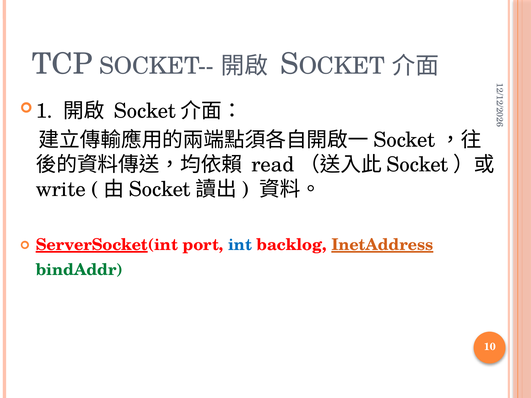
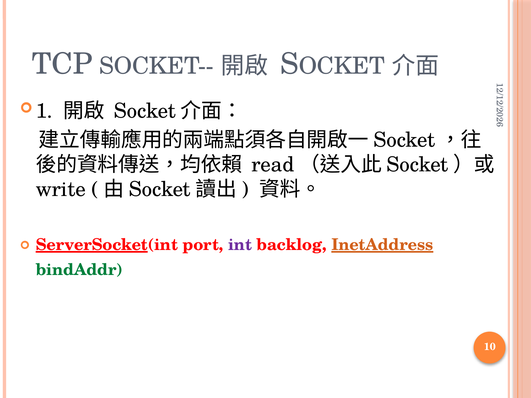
int colour: blue -> purple
